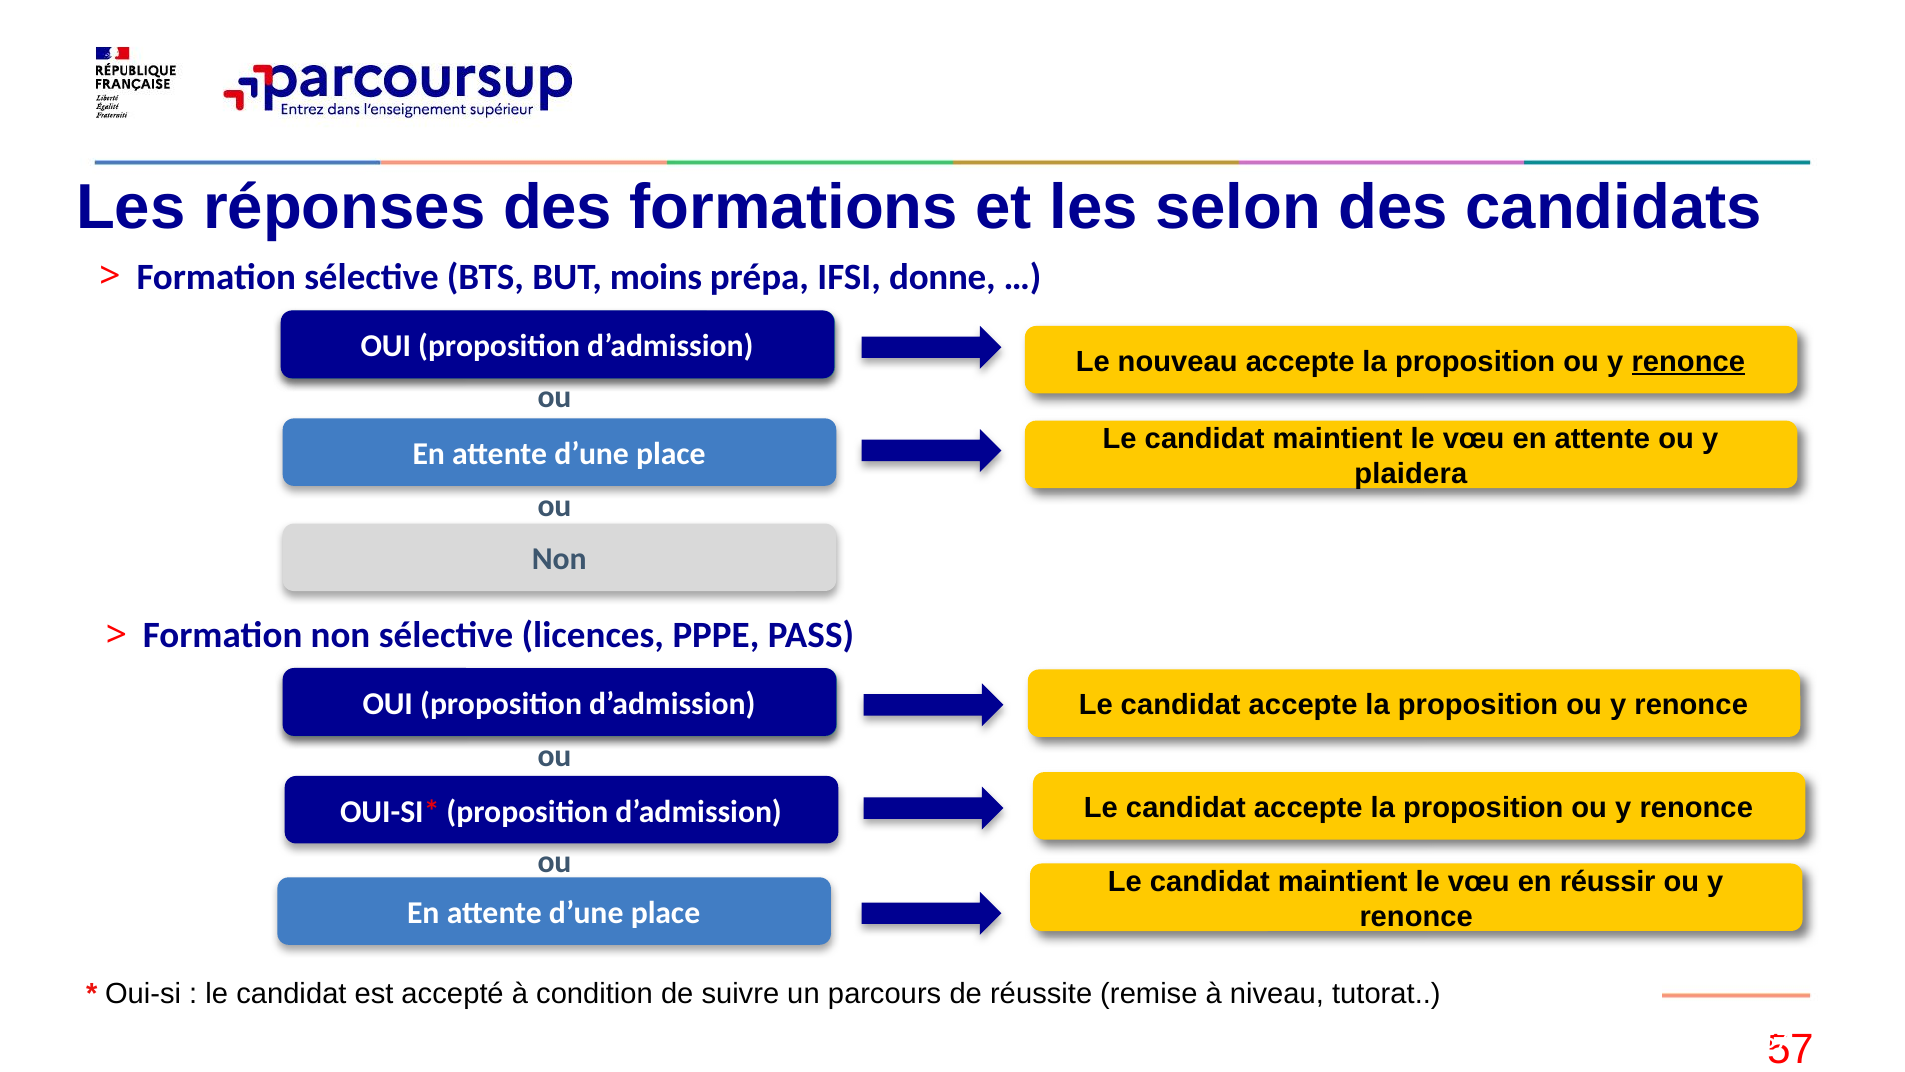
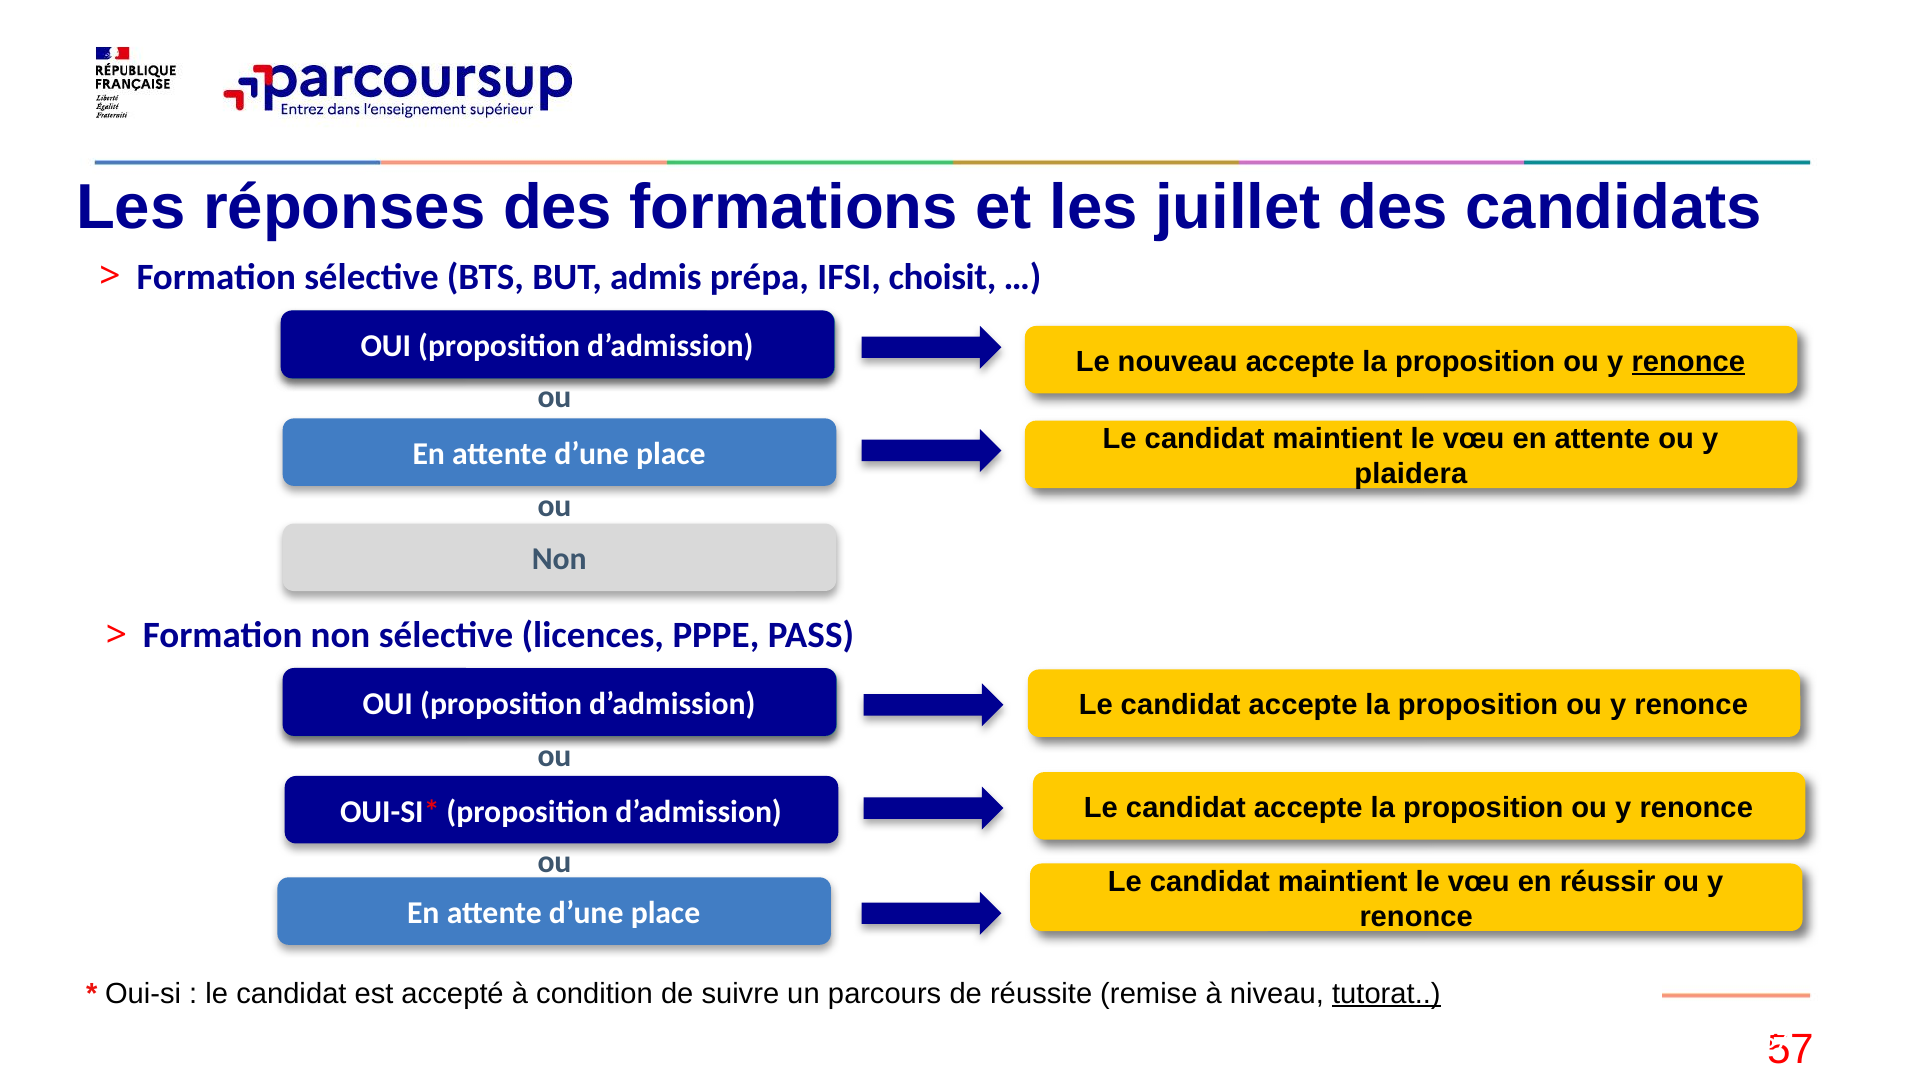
selon: selon -> juillet
moins: moins -> admis
donne: donne -> choisit
tutorat underline: none -> present
